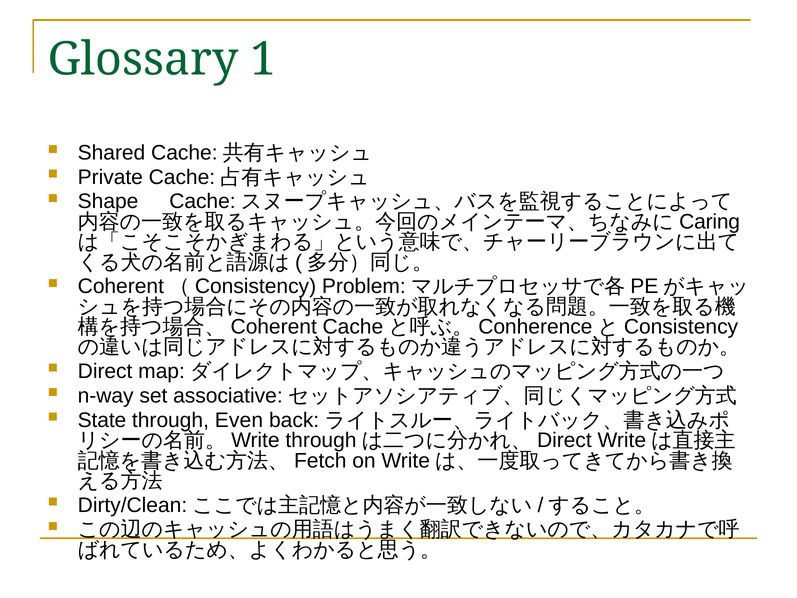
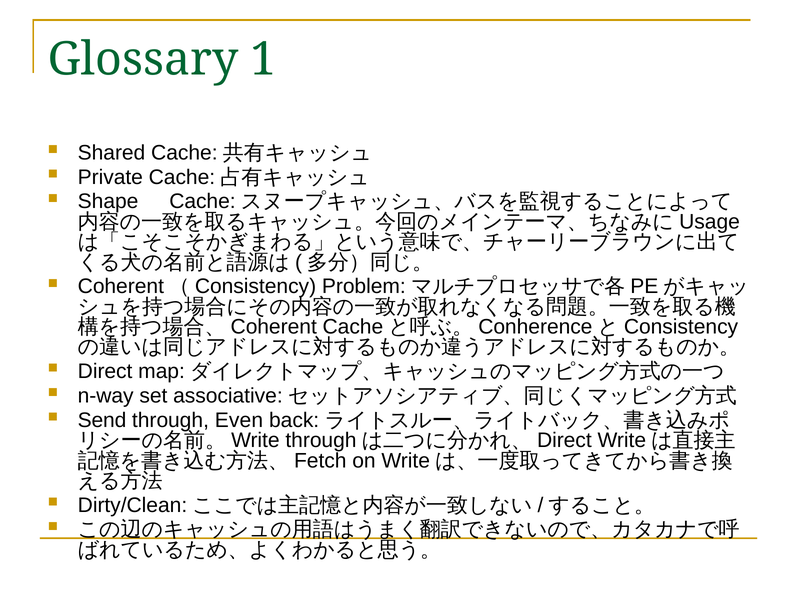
Caring: Caring -> Usage
State: State -> Send
